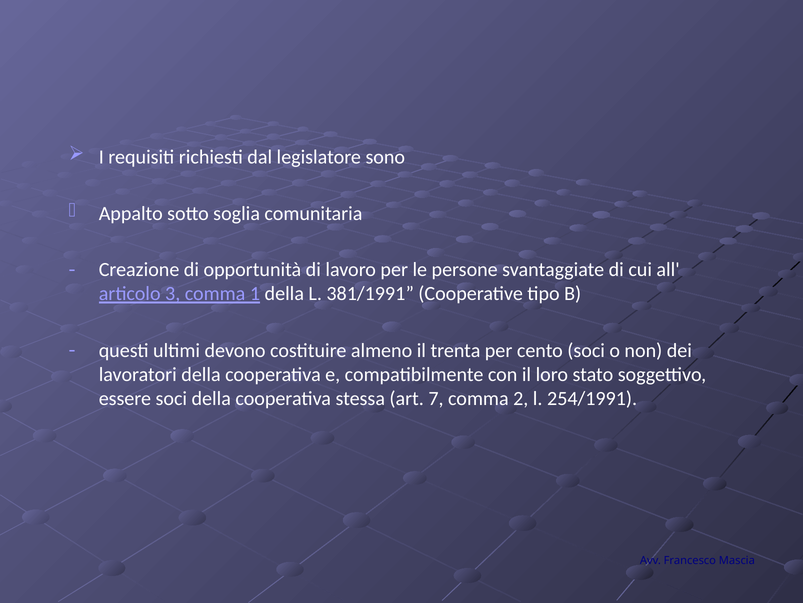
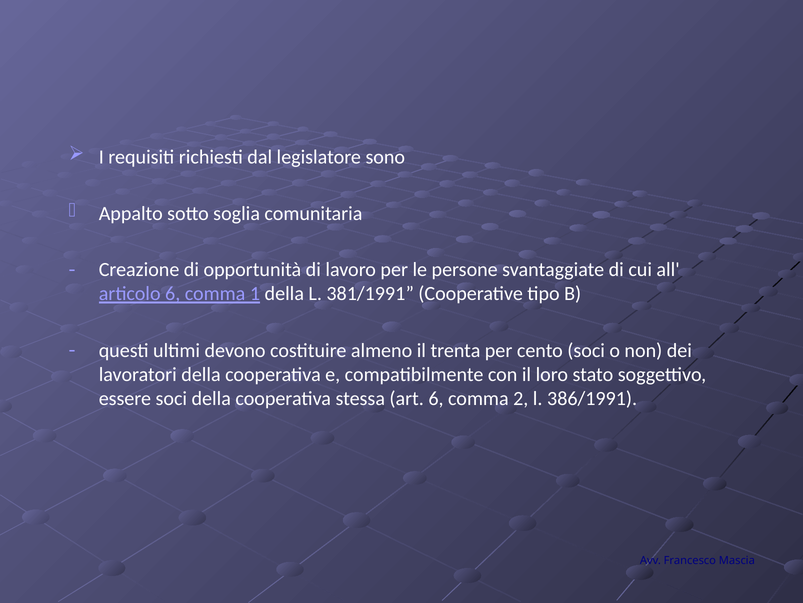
3 at (173, 293): 3 -> 6
art 7: 7 -> 6
254/1991: 254/1991 -> 386/1991
